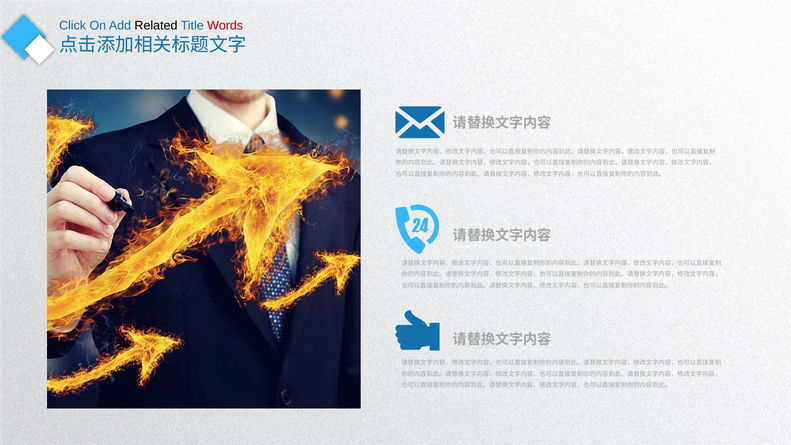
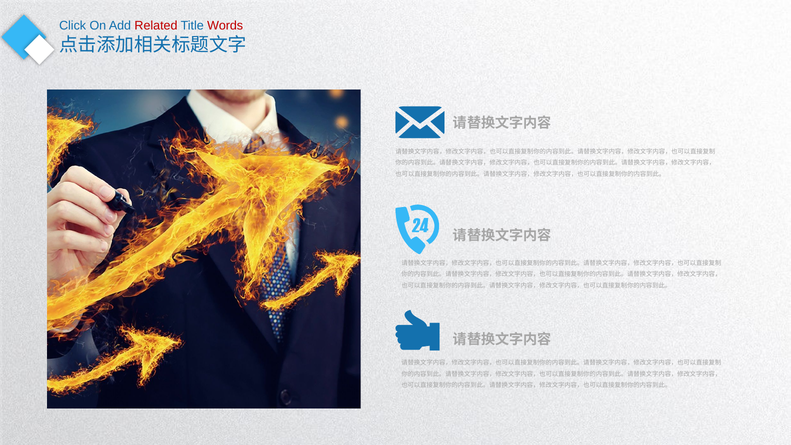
Related colour: black -> red
